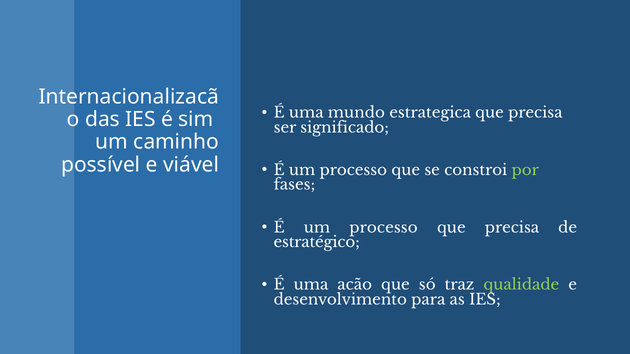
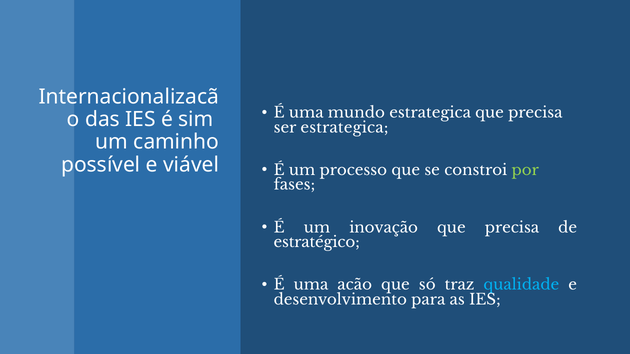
ser significado: significado -> estrategica
processo at (384, 228): processo -> inovação
qualidade colour: light green -> light blue
